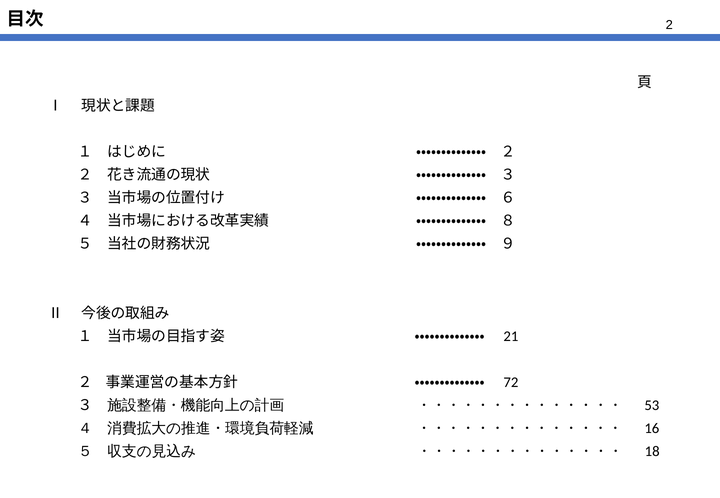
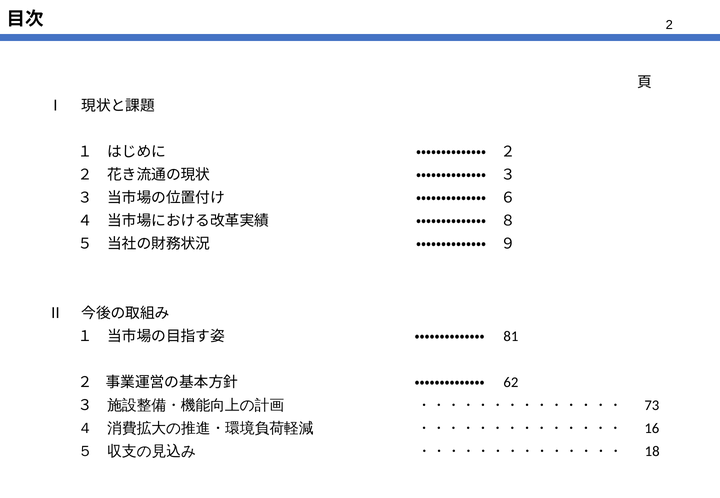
21: 21 -> 81
72: 72 -> 62
53: 53 -> 73
